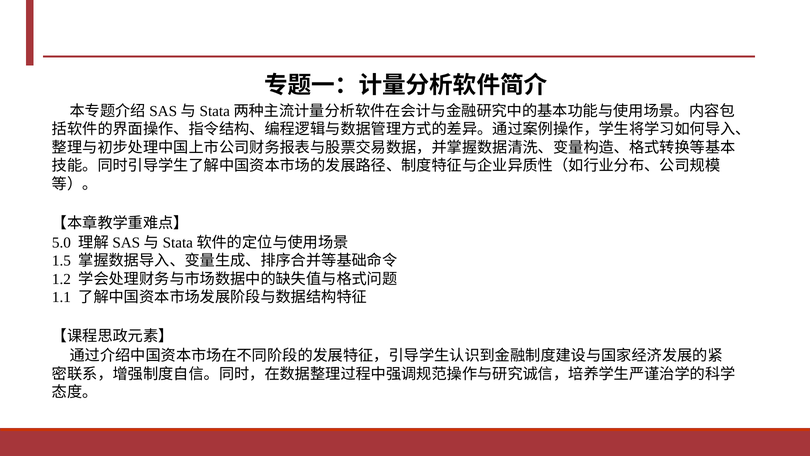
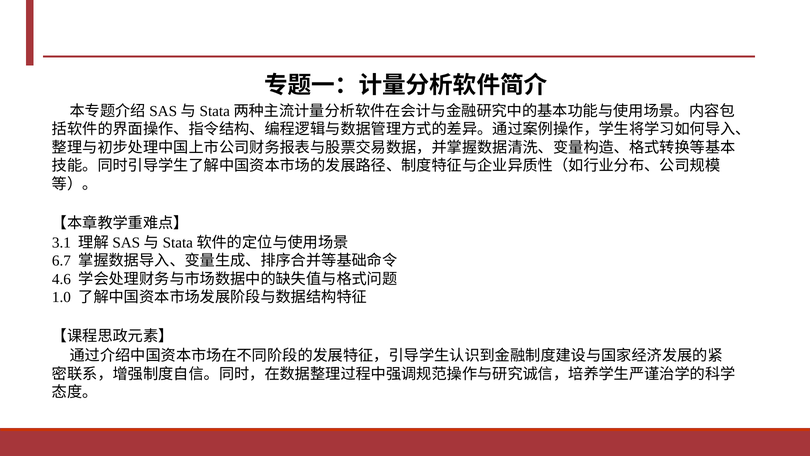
5.0: 5.0 -> 3.1
1.5: 1.5 -> 6.7
1.2: 1.2 -> 4.6
1.1: 1.1 -> 1.0
